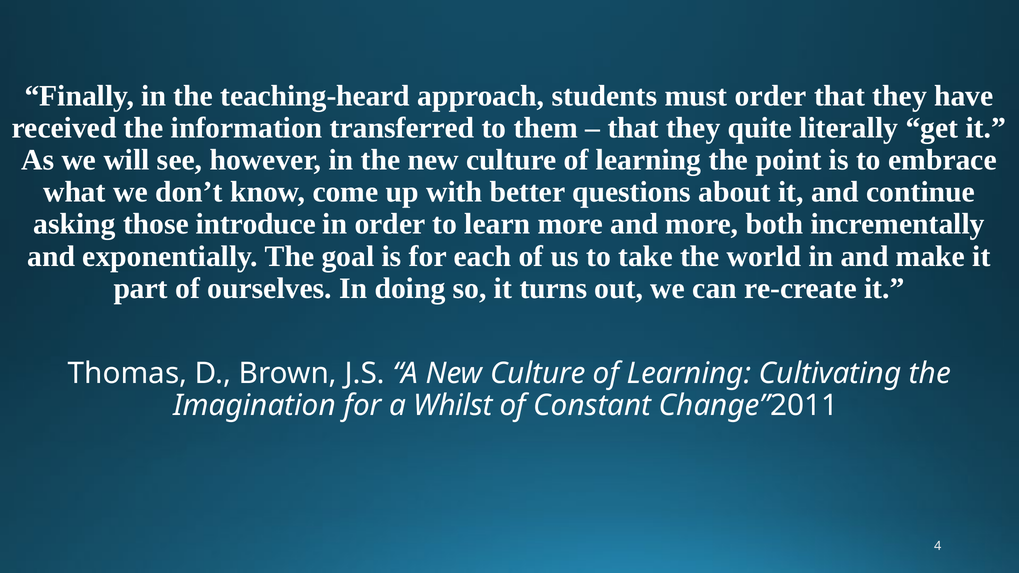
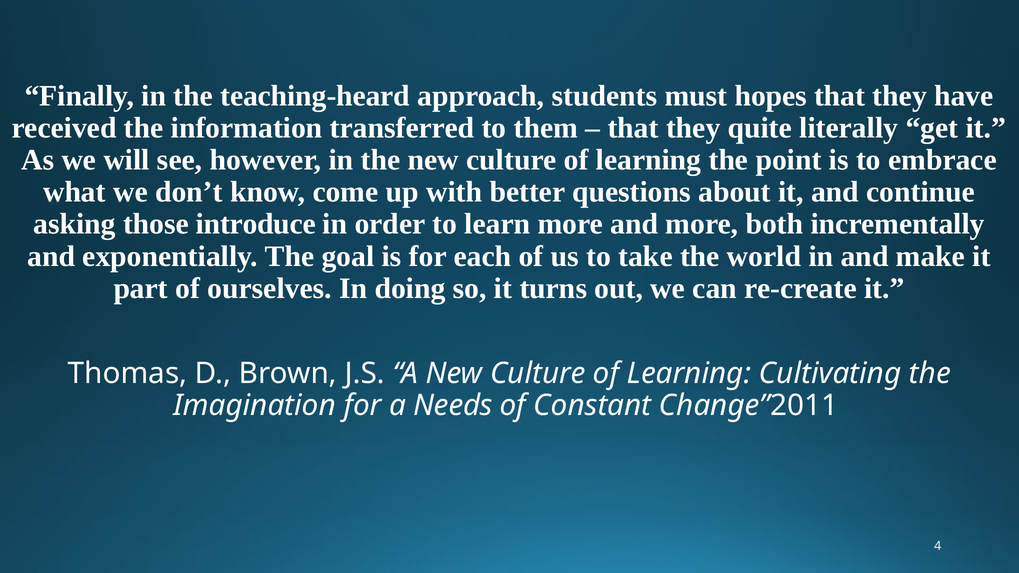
must order: order -> hopes
Whilst: Whilst -> Needs
